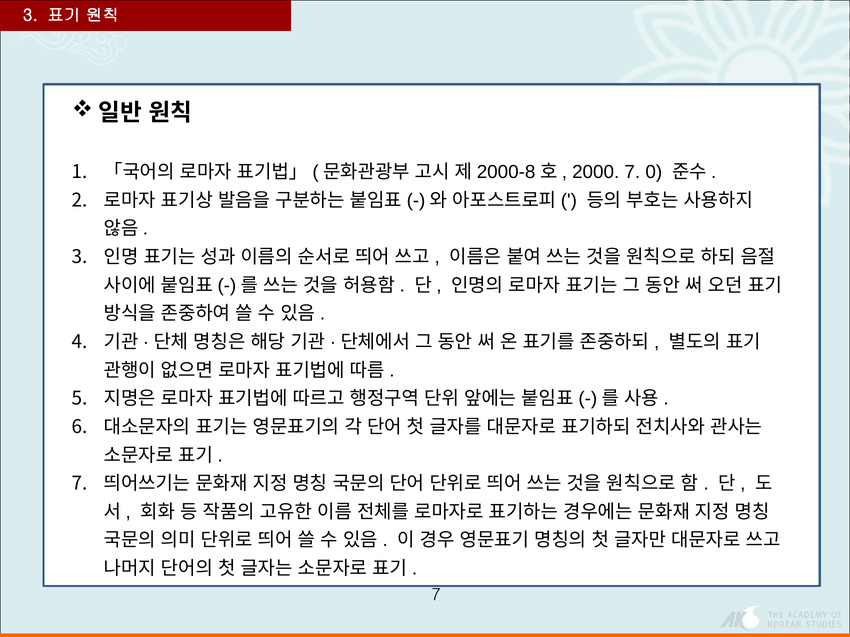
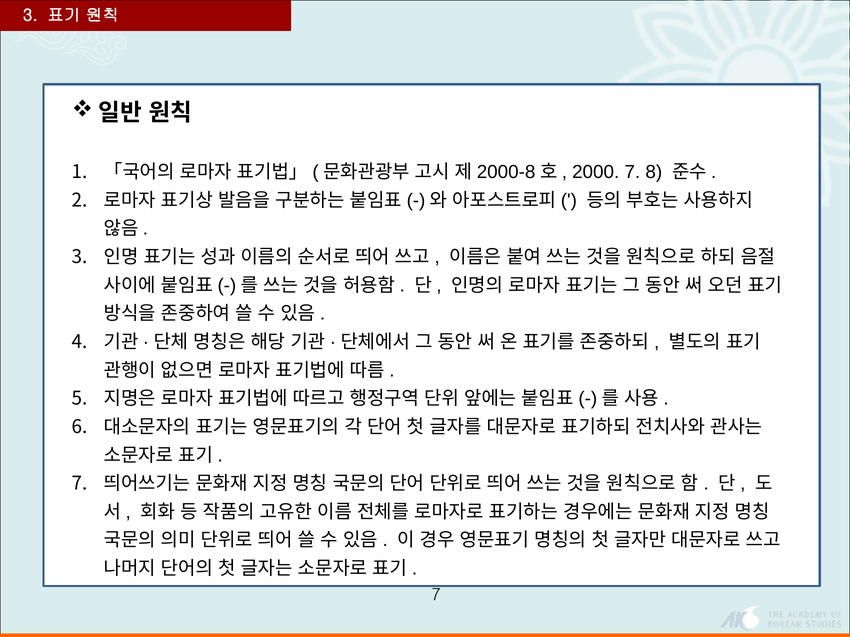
0: 0 -> 8
